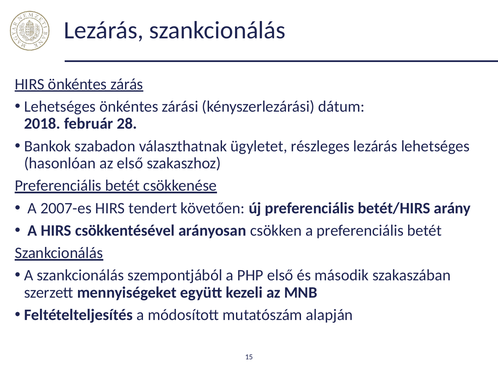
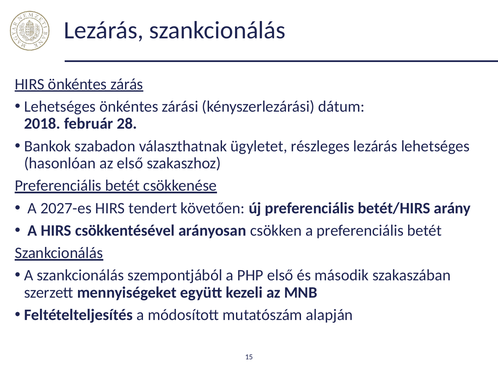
2007-es: 2007-es -> 2027-es
